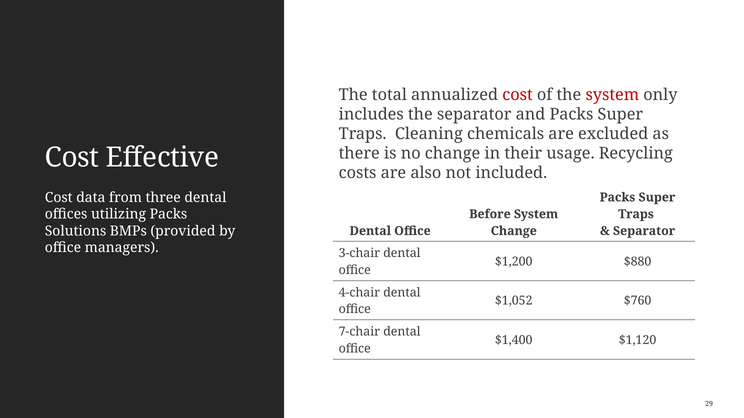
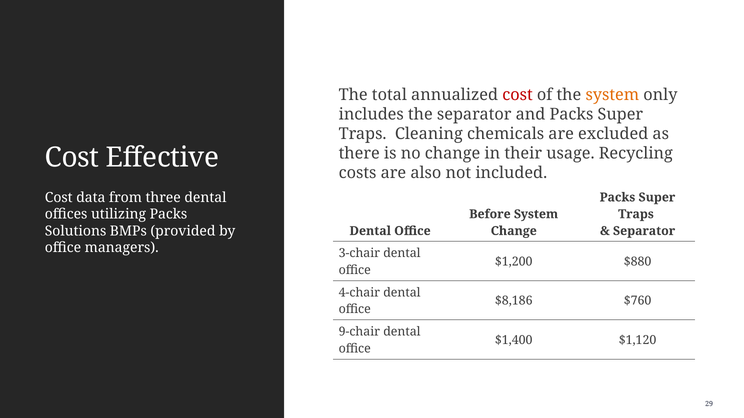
system at (612, 95) colour: red -> orange
$1,052: $1,052 -> $8,186
7-chair: 7-chair -> 9-chair
